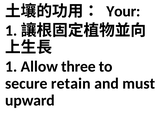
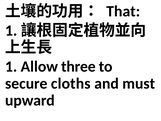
Your: Your -> That
retain: retain -> cloths
